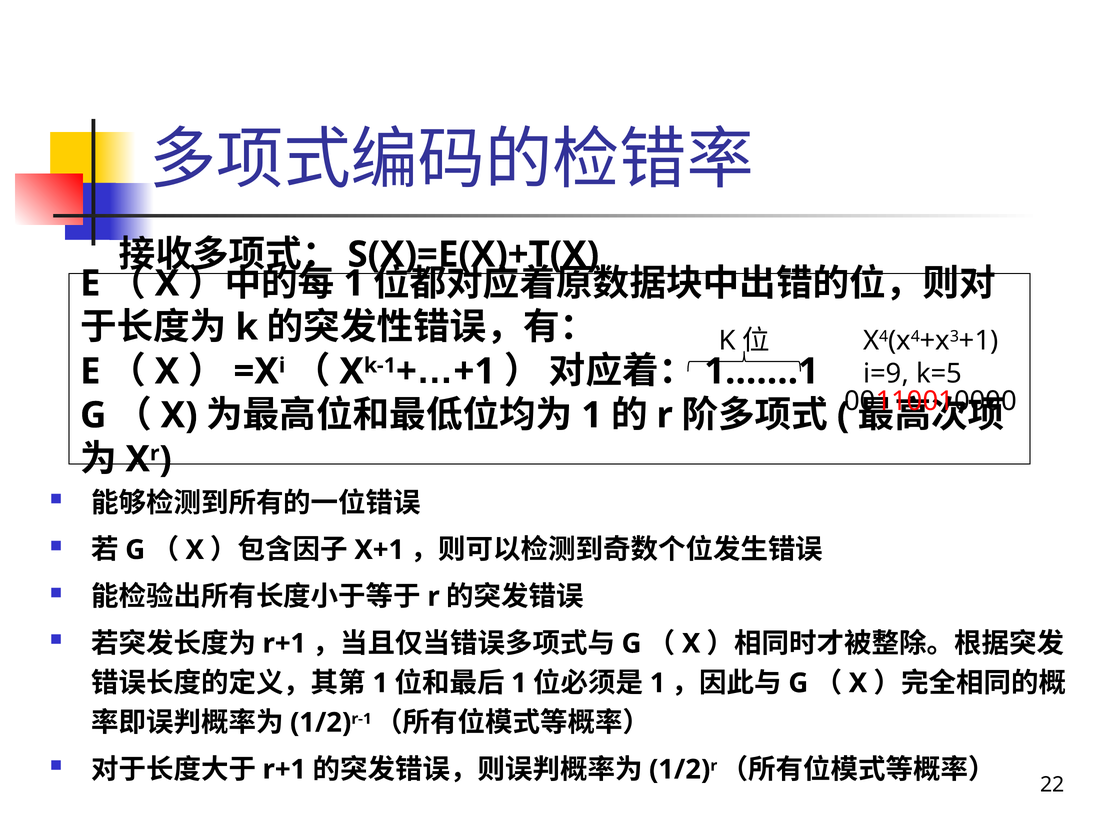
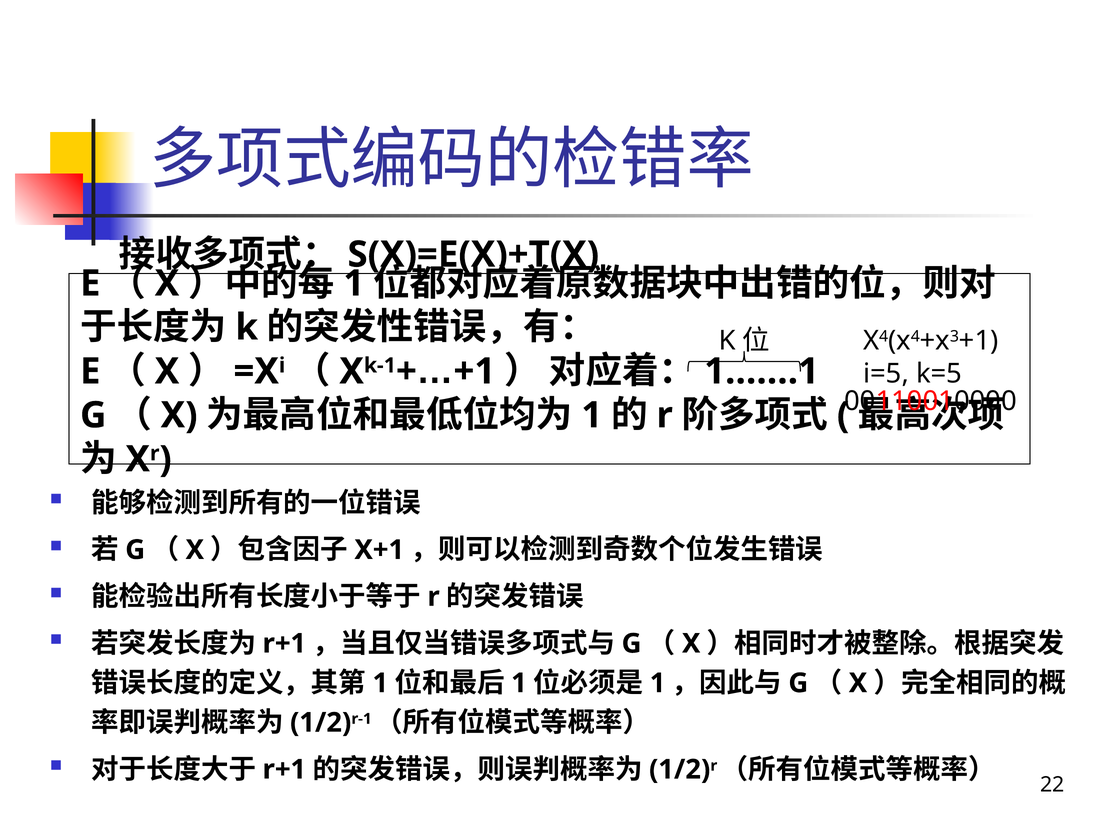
i=9: i=9 -> i=5
